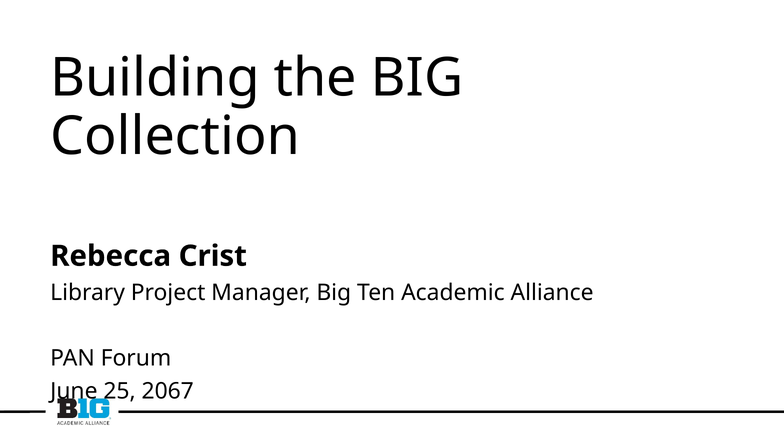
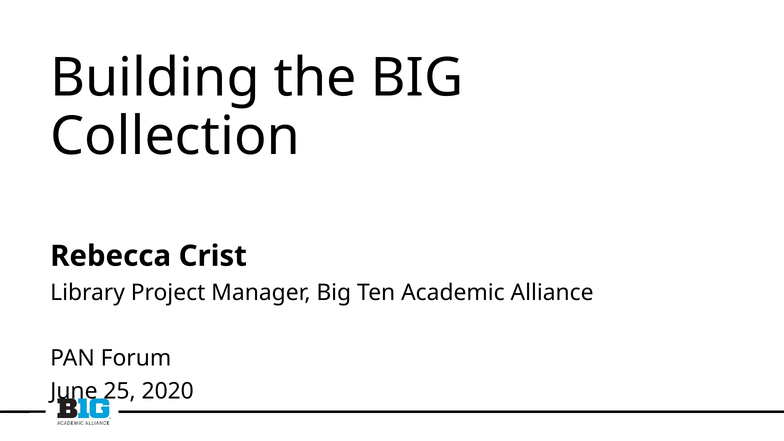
2067: 2067 -> 2020
